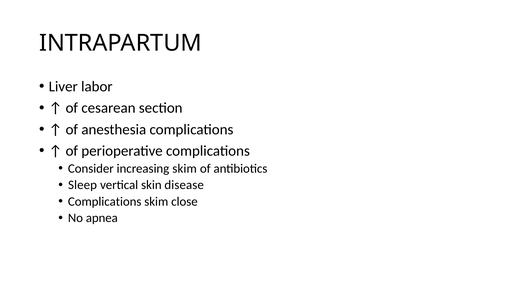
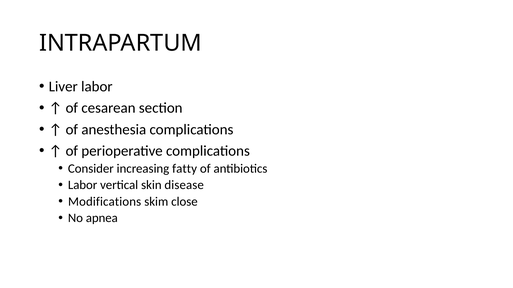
increasing skim: skim -> fatty
Sleep at (83, 185): Sleep -> Labor
Complications at (105, 202): Complications -> Modifications
